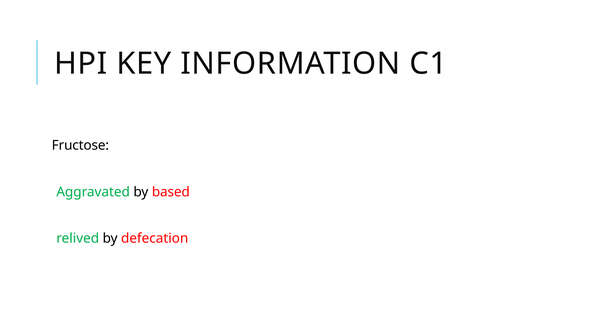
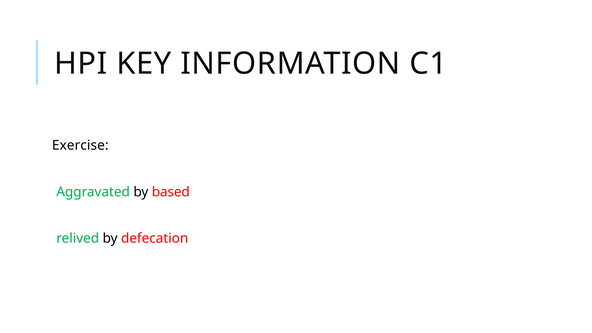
Fructose: Fructose -> Exercise
